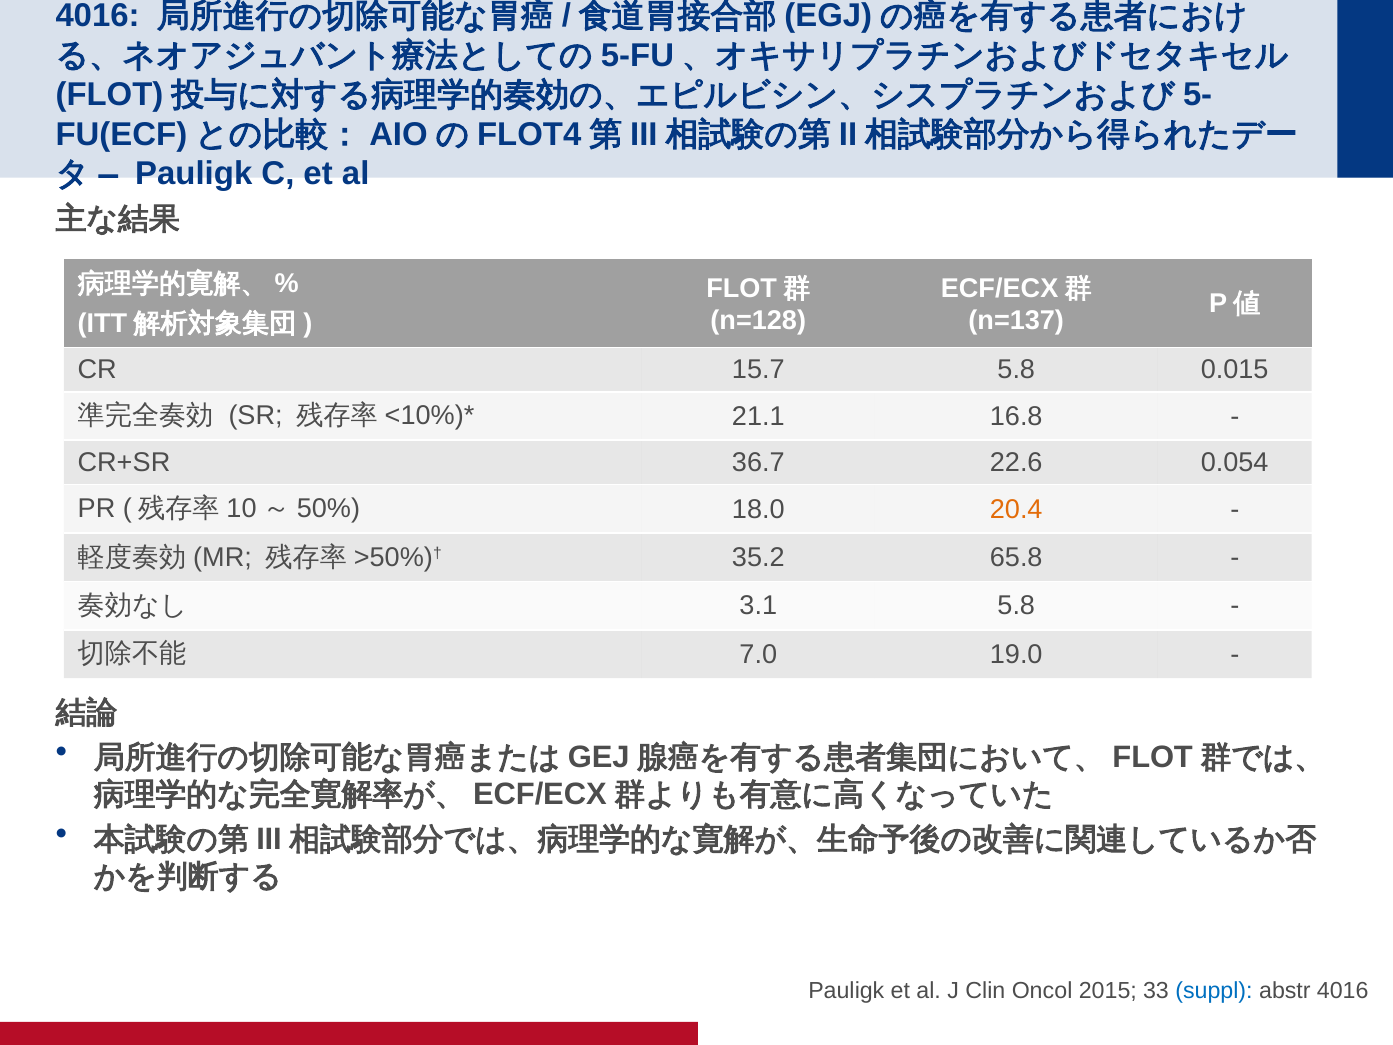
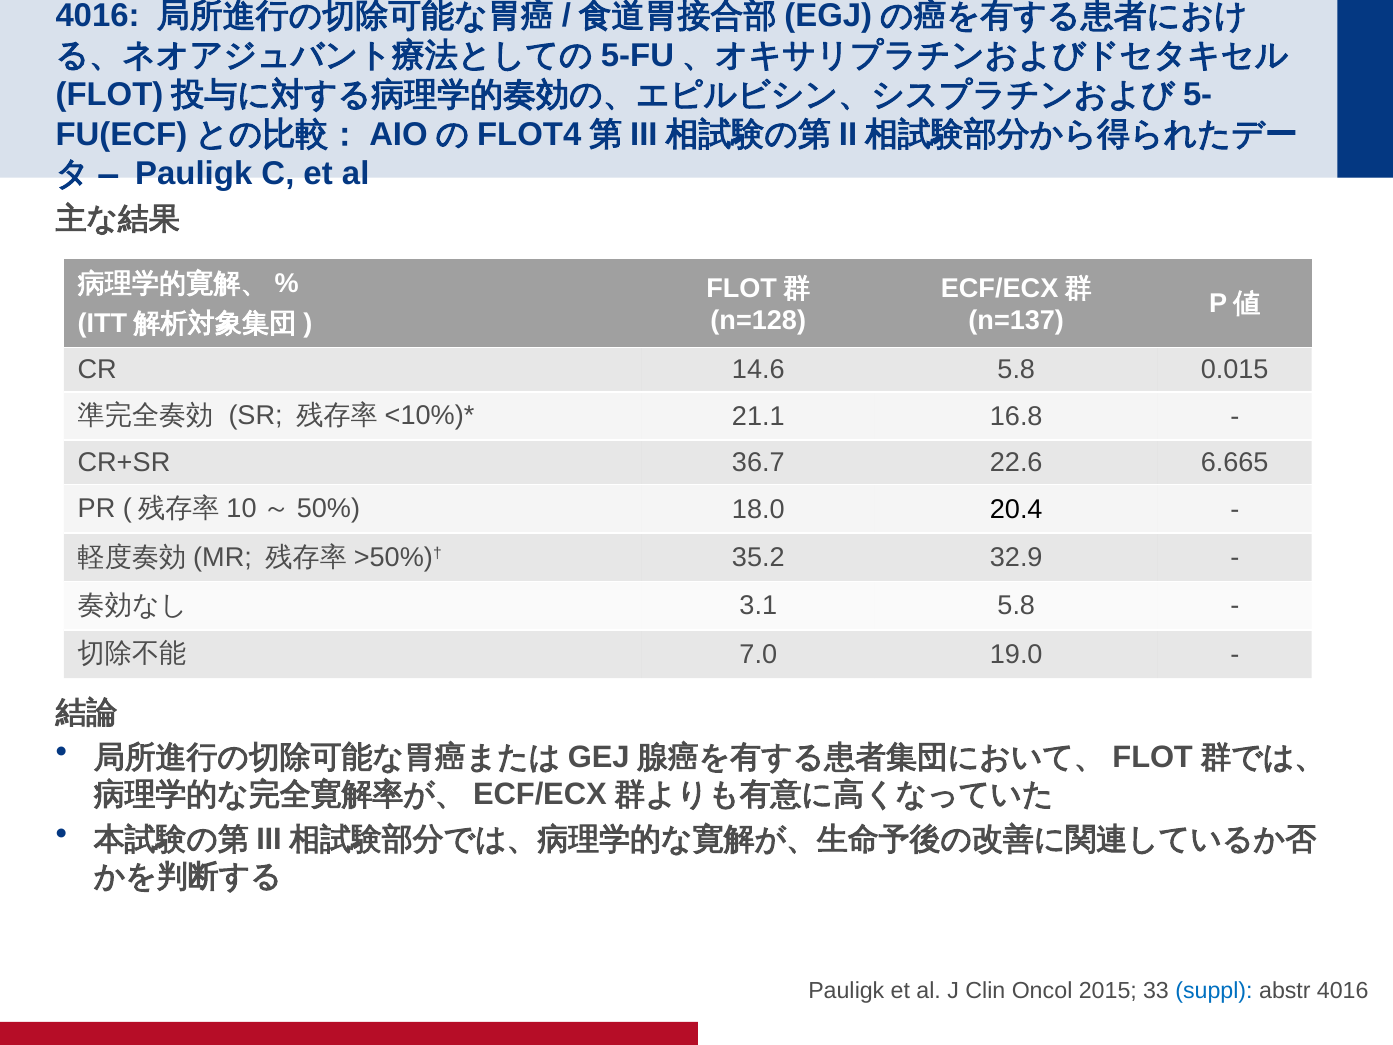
15.7: 15.7 -> 14.6
0.054: 0.054 -> 6.665
20.4 colour: orange -> black
65.8: 65.8 -> 32.9
